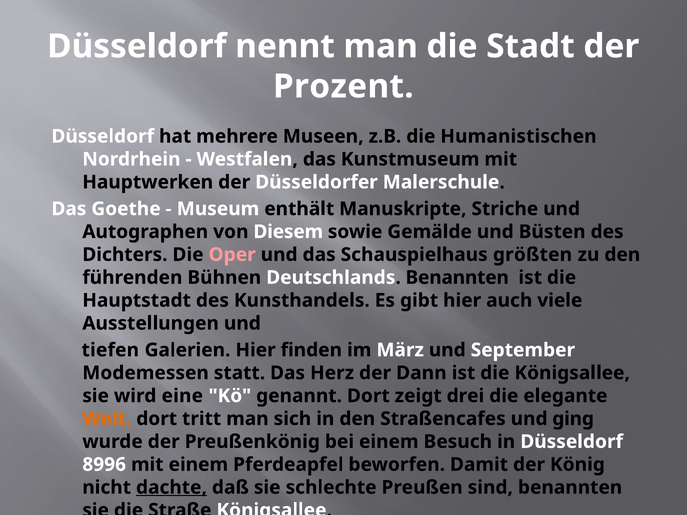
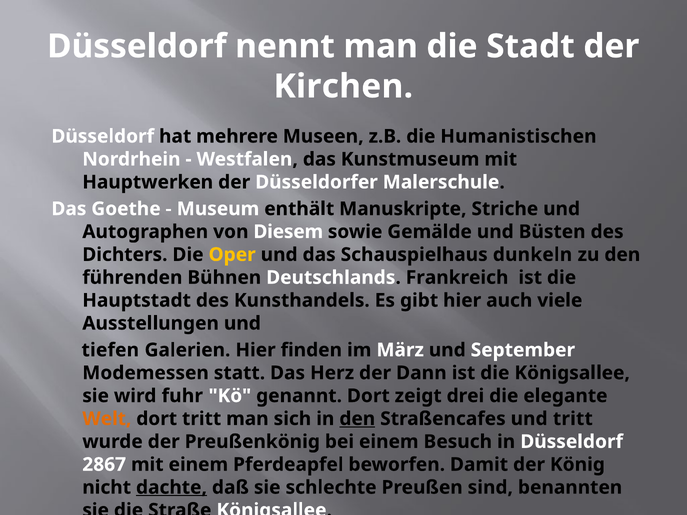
Prozent: Prozent -> Kirchen
Oper colour: pink -> yellow
größten: größten -> dunkeln
Deutschlands Benannten: Benannten -> Frankreich
eine: eine -> fuhr
den at (357, 419) underline: none -> present
und ging: ging -> tritt
8996: 8996 -> 2867
